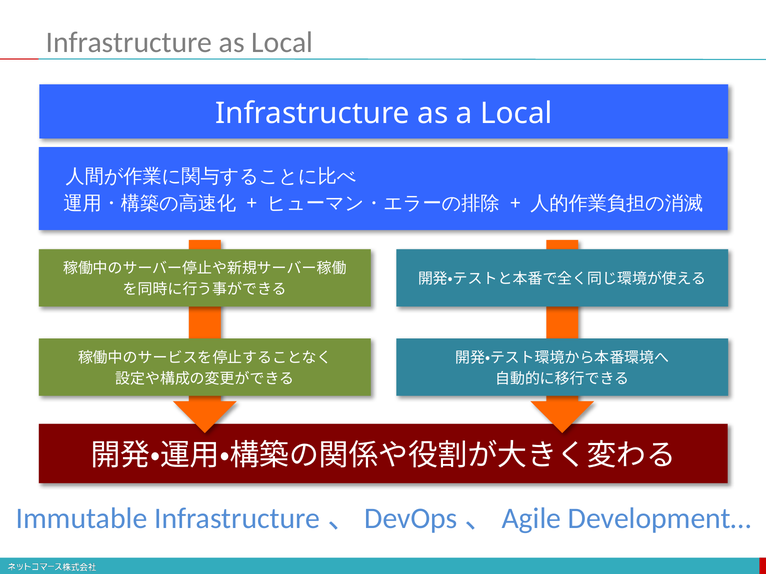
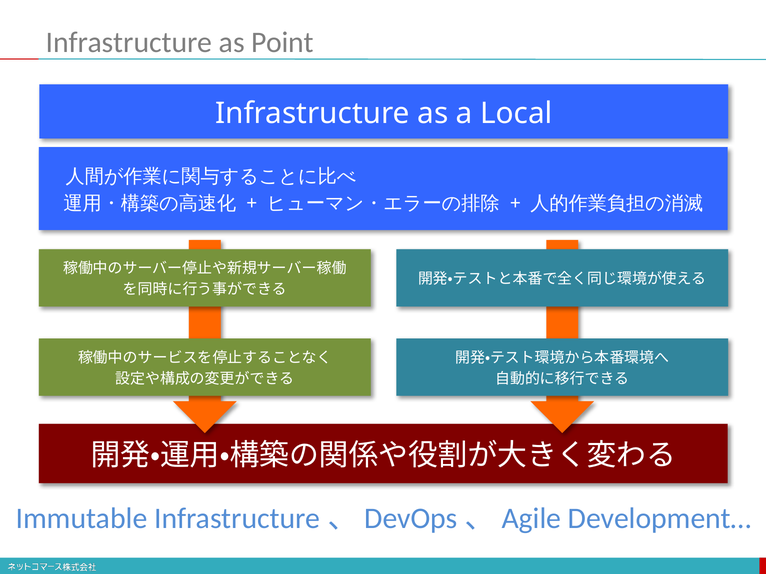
as Local: Local -> Point
